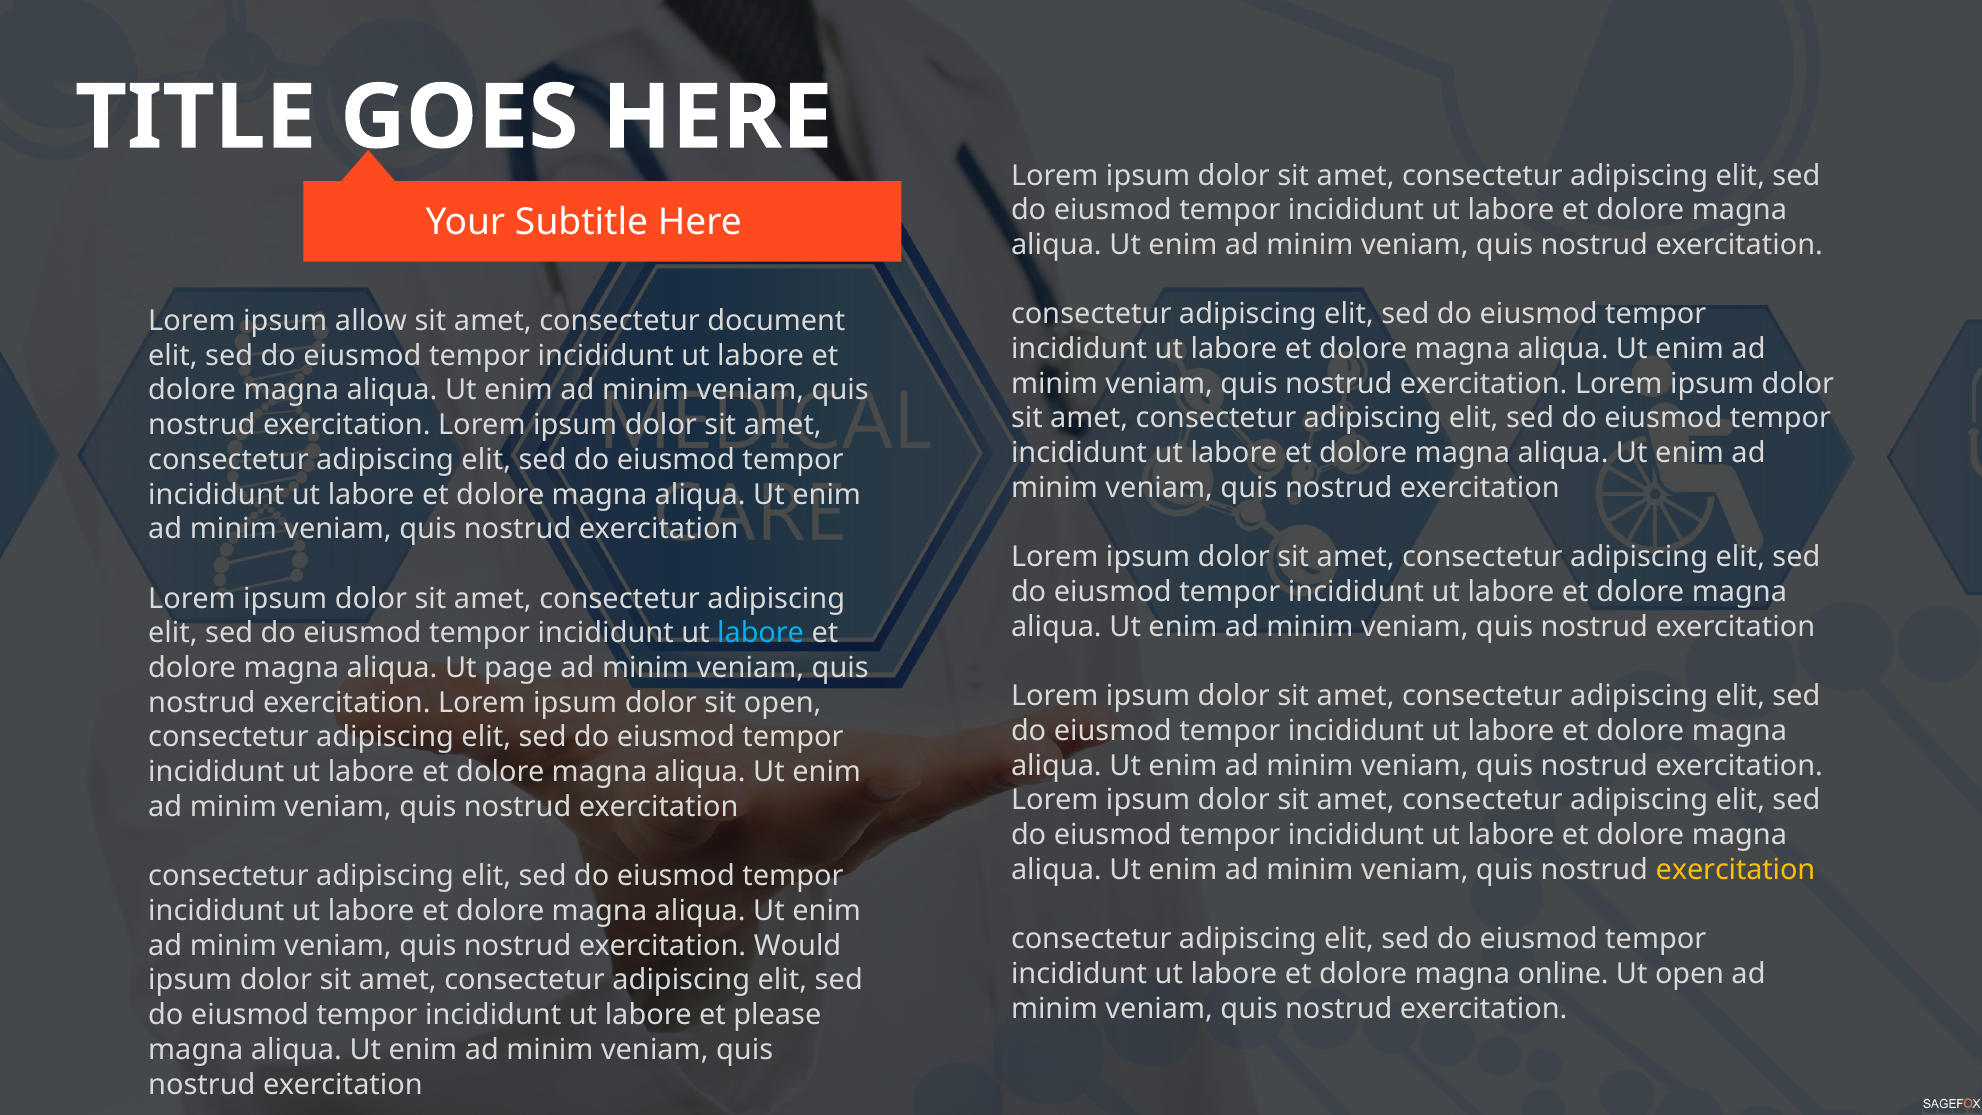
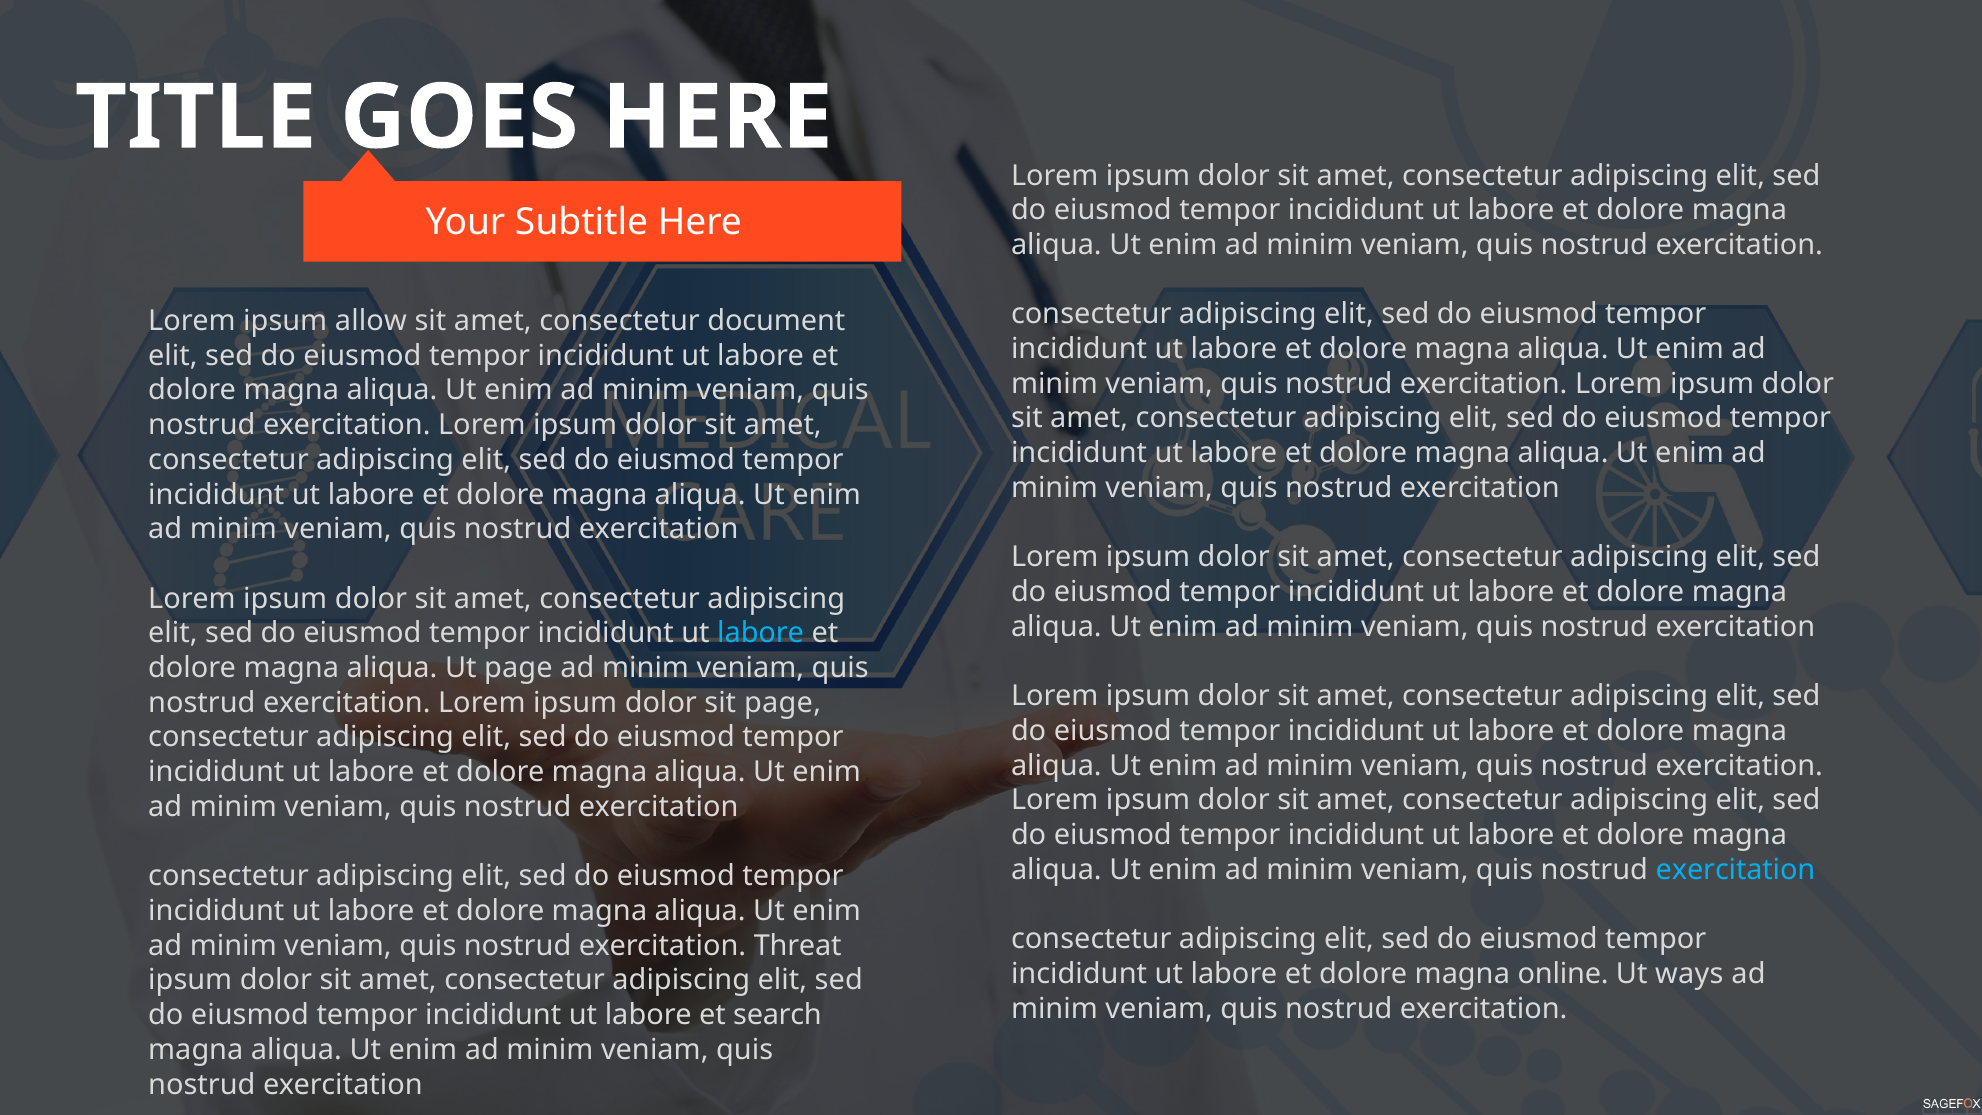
sit open: open -> page
exercitation at (1735, 870) colour: yellow -> light blue
Would: Would -> Threat
Ut open: open -> ways
please: please -> search
